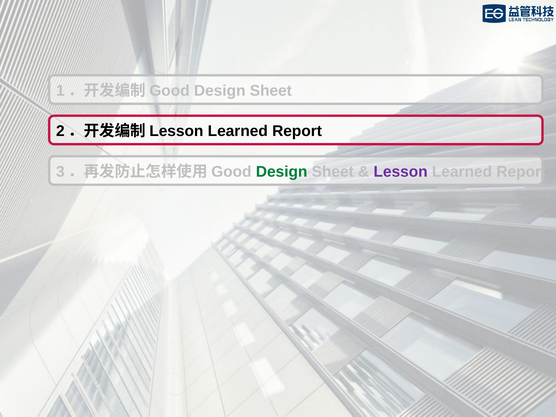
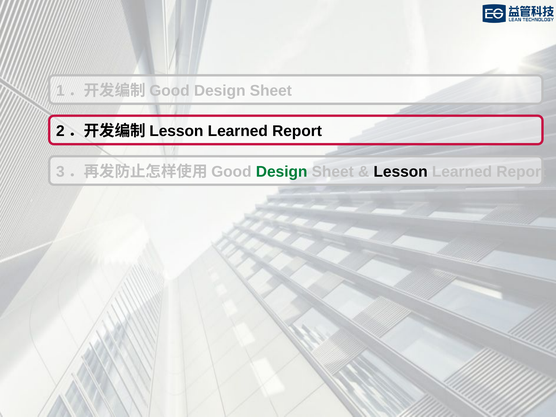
Lesson colour: purple -> black
